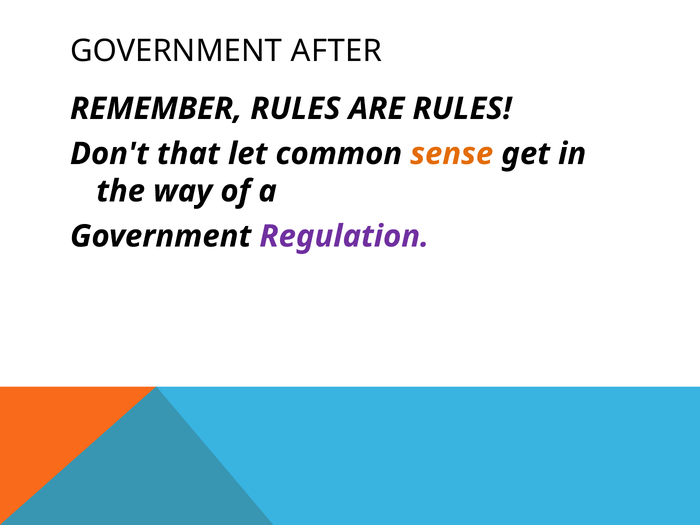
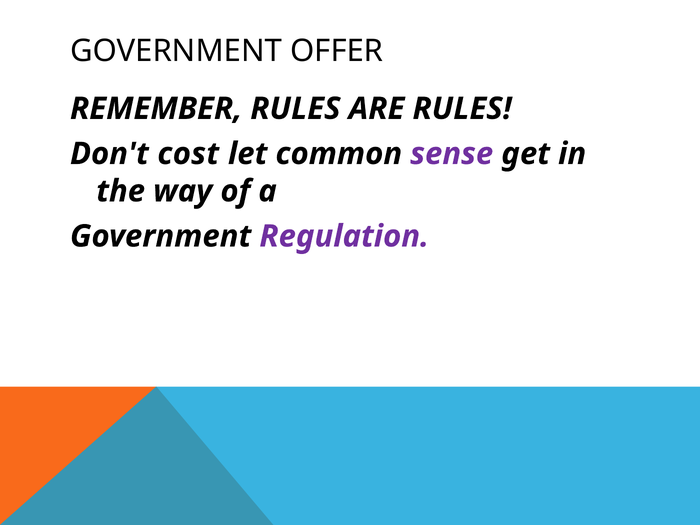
AFTER: AFTER -> OFFER
that: that -> cost
sense colour: orange -> purple
